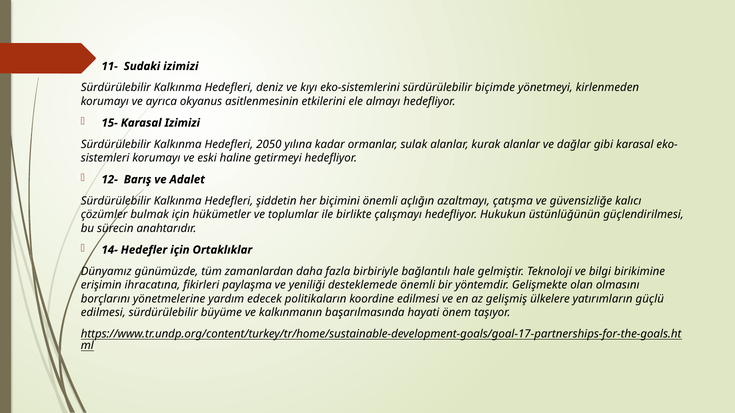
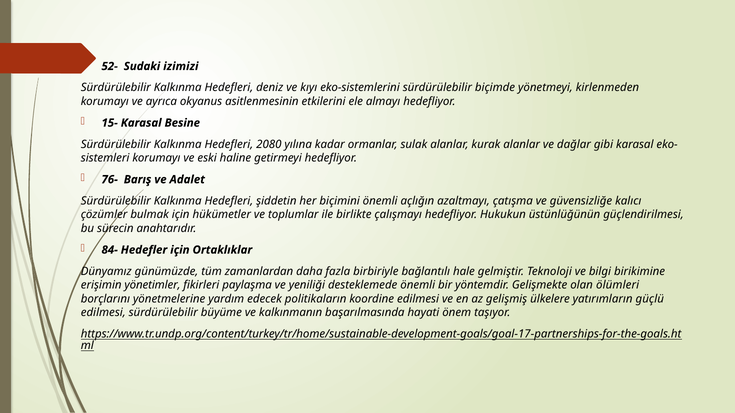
11-: 11- -> 52-
Karasal Izimizi: Izimizi -> Besine
2050: 2050 -> 2080
12-: 12- -> 76-
14-: 14- -> 84-
ihracatına: ihracatına -> yönetimler
olmasını: olmasını -> ölümleri
